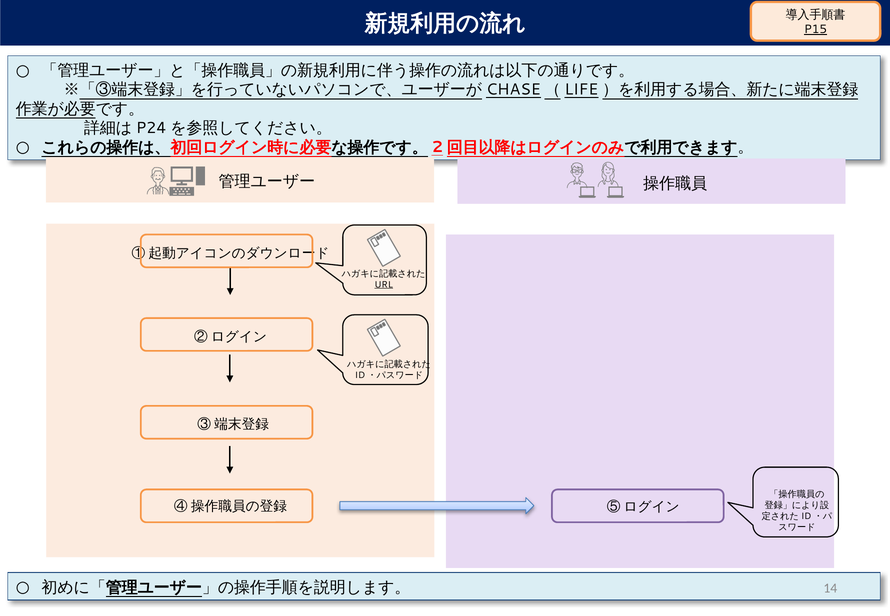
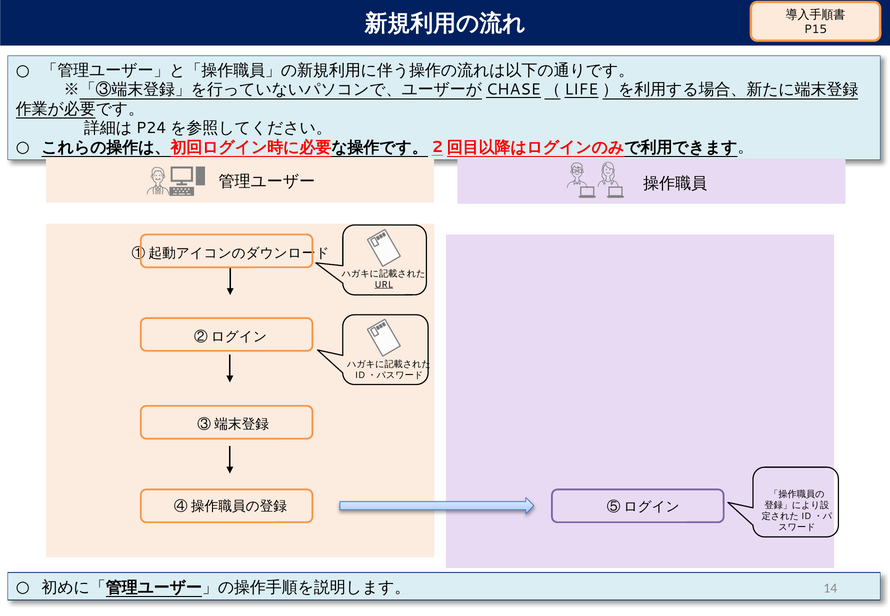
P15 underline: present -> none
